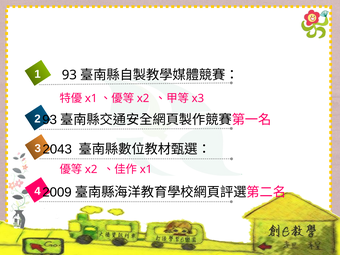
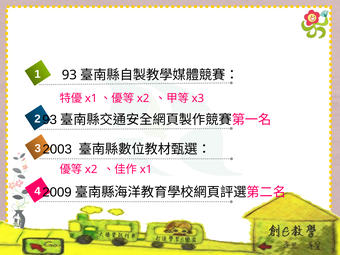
2043: 2043 -> 2003
